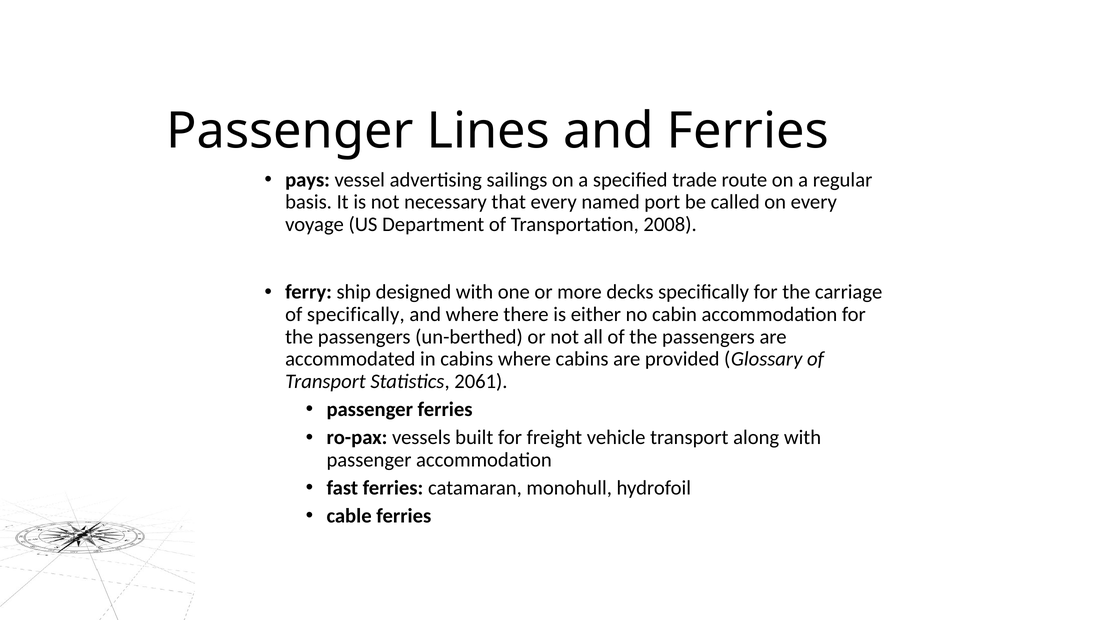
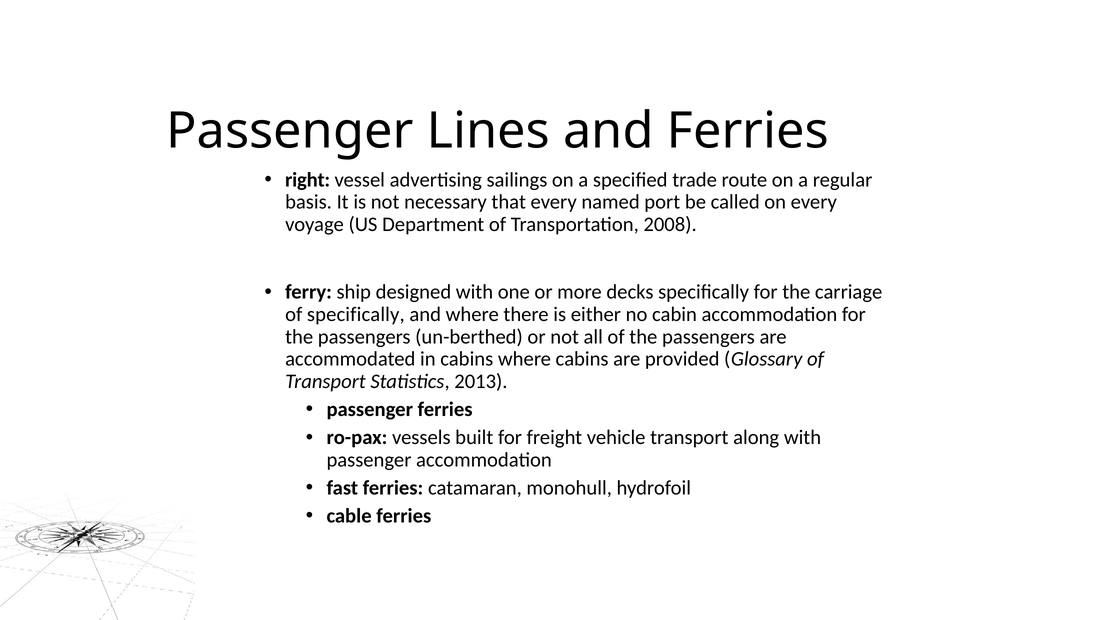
pays: pays -> right
2061: 2061 -> 2013
